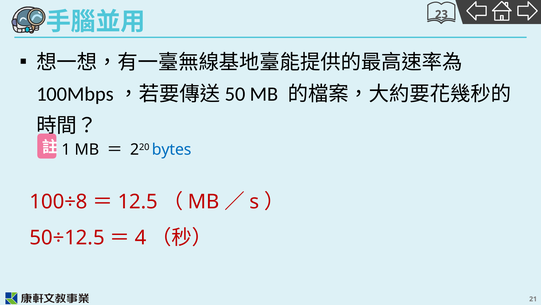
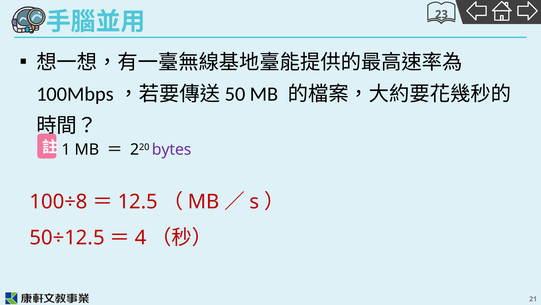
bytes colour: blue -> purple
